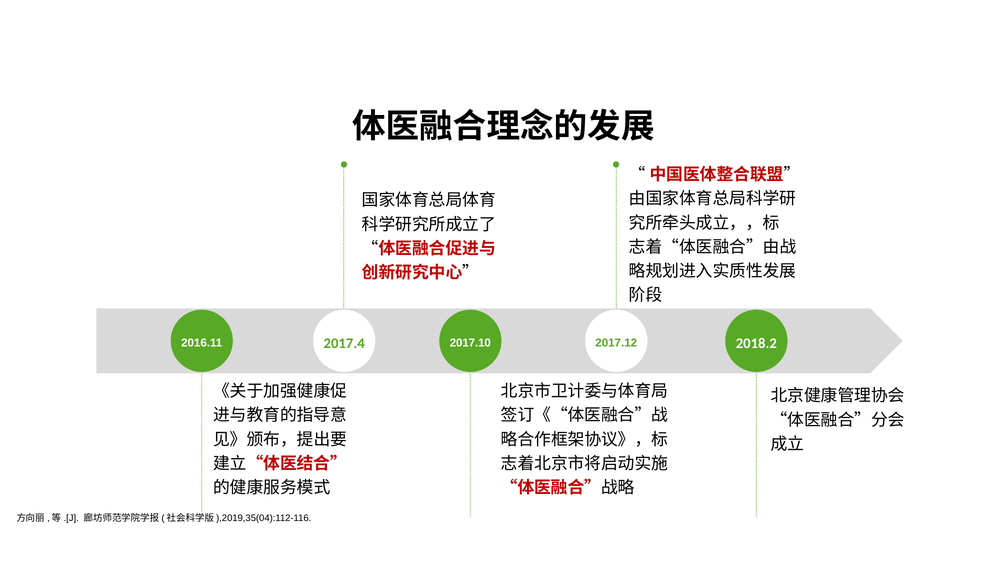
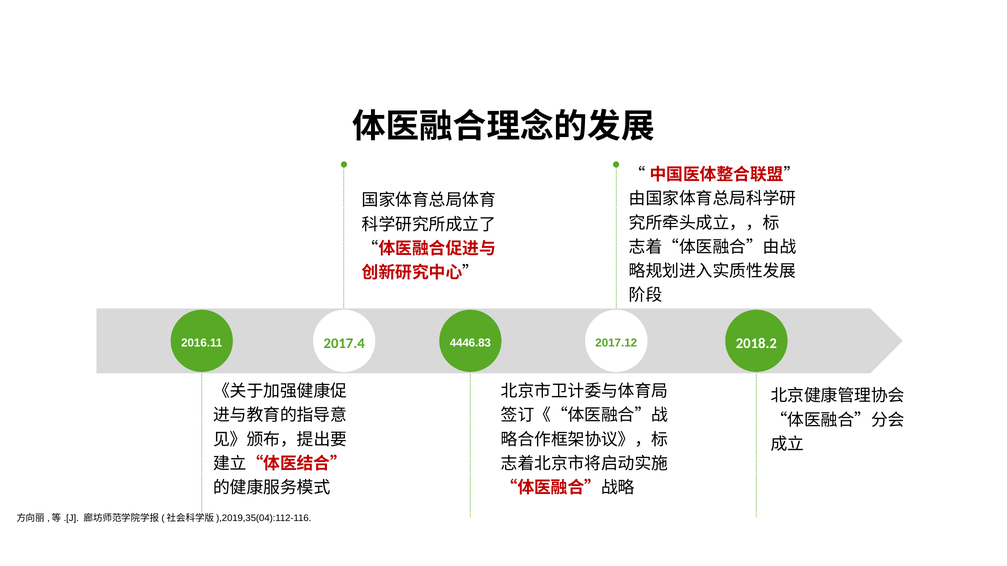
2017.10: 2017.10 -> 4446.83
